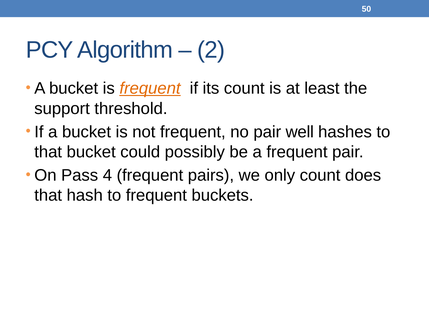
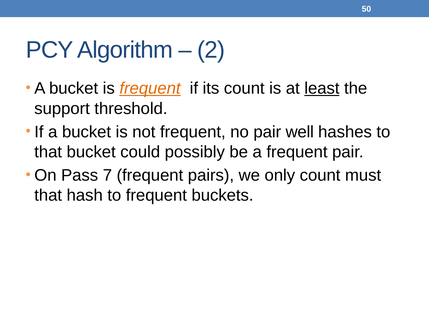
least underline: none -> present
4: 4 -> 7
does: does -> must
